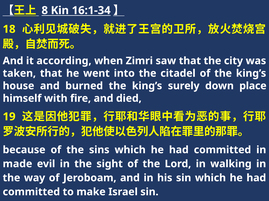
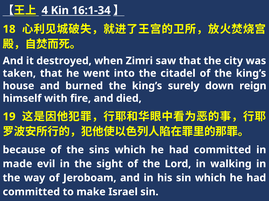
8: 8 -> 4
according: according -> destroyed
place: place -> reign
